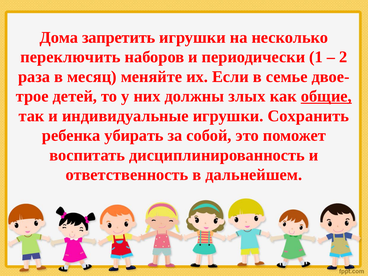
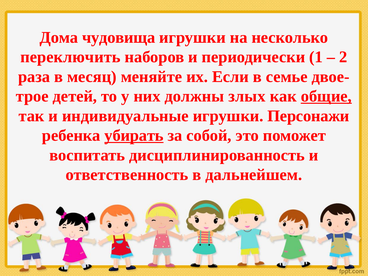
запретить: запретить -> чудовища
Сохранить: Сохранить -> Персонажи
убирать underline: none -> present
